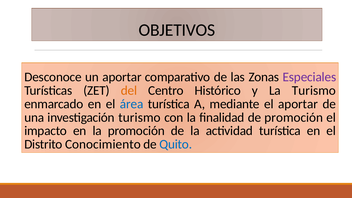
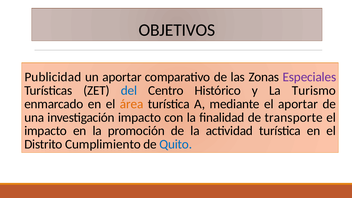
Desconoce: Desconoce -> Publicidad
del colour: orange -> blue
área colour: blue -> orange
investigación turismo: turismo -> impacto
de promoción: promoción -> transporte
Conocimiento: Conocimiento -> Cumplimiento
